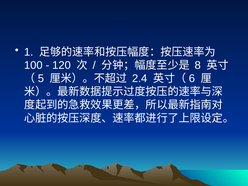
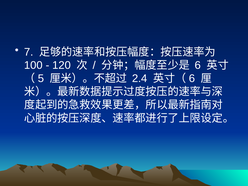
1: 1 -> 7
8 at (198, 65): 8 -> 6
